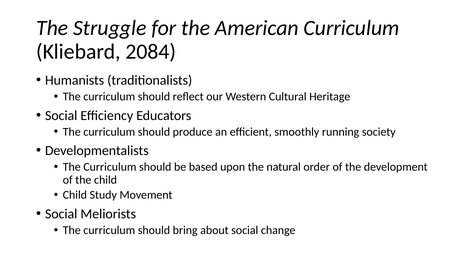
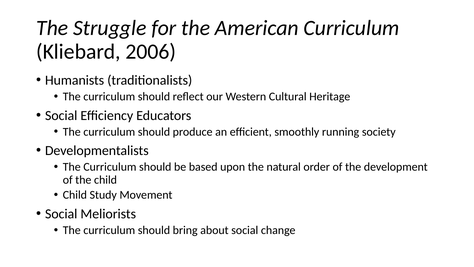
2084: 2084 -> 2006
